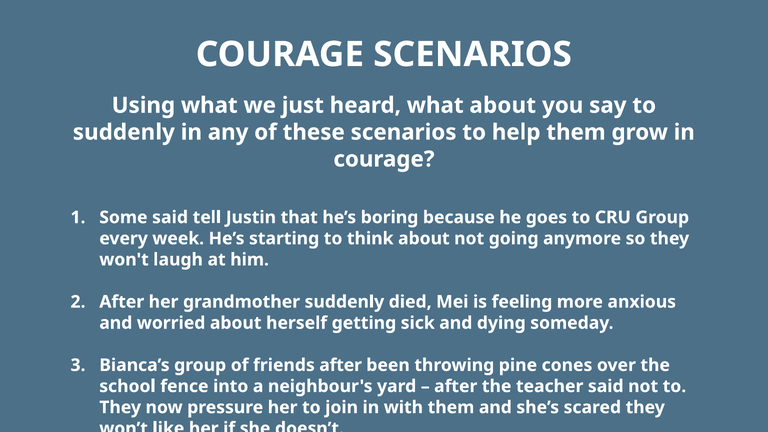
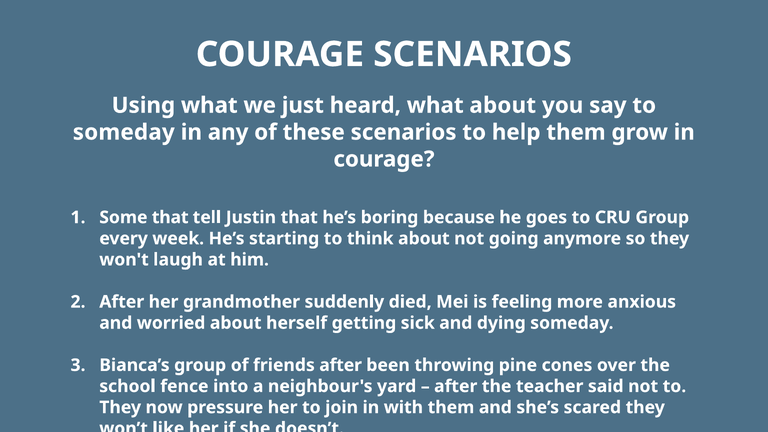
suddenly at (124, 132): suddenly -> someday
Some said: said -> that
